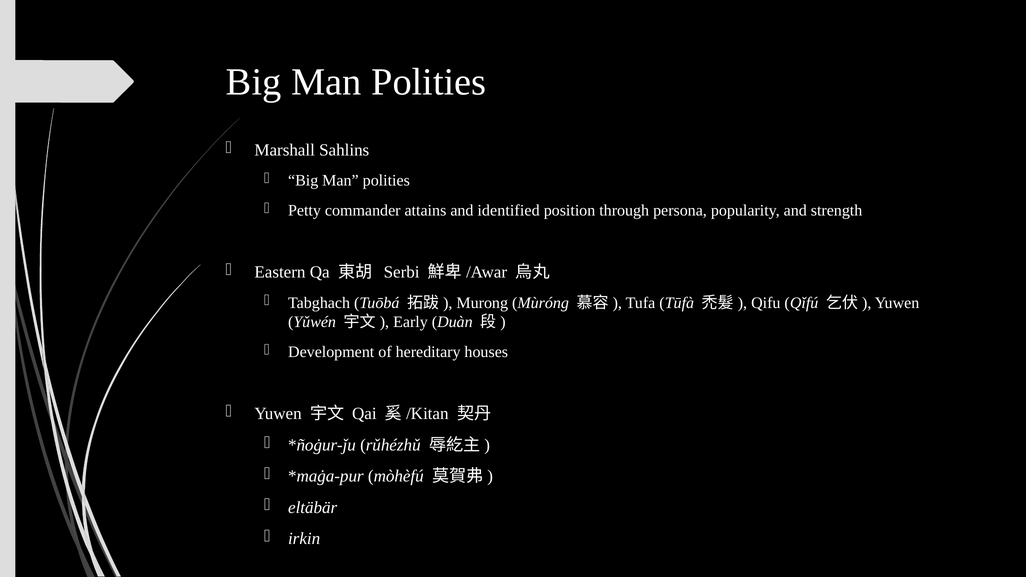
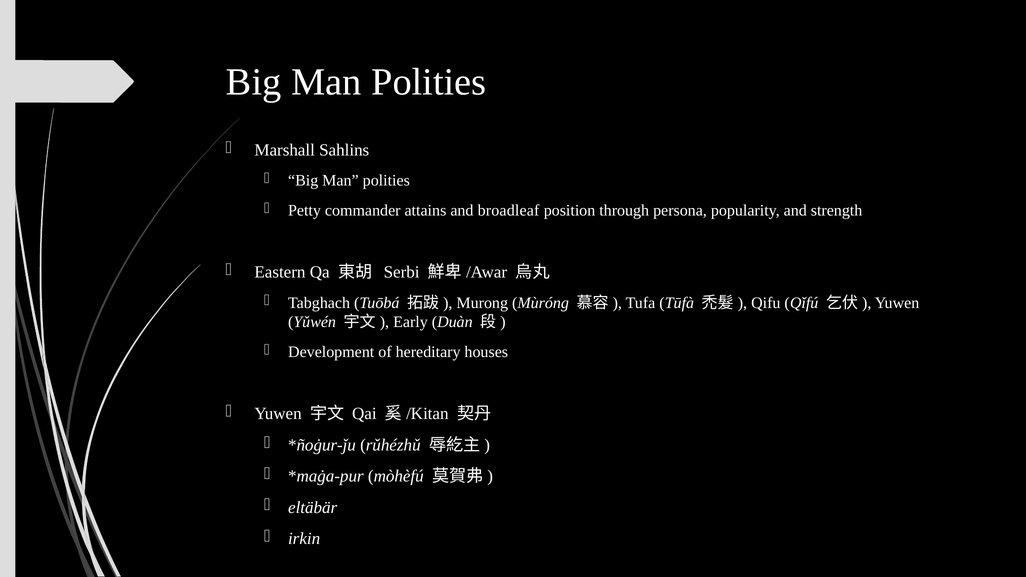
identified: identified -> broadleaf
